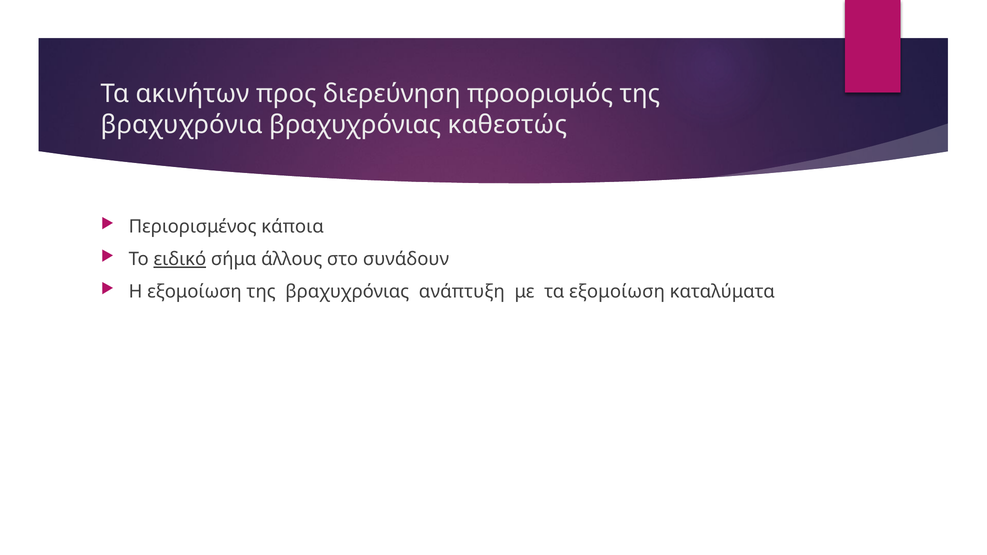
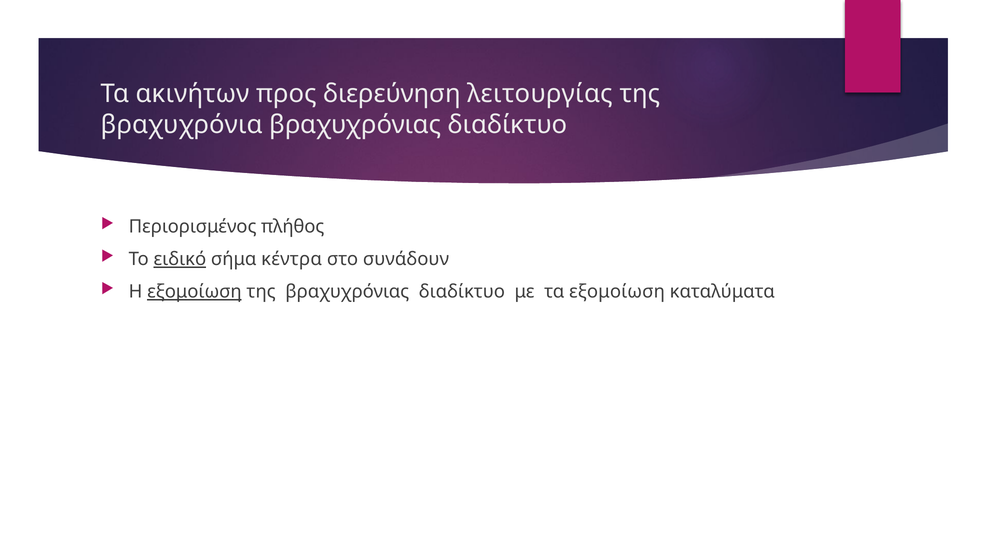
προορισμός: προορισμός -> λειτουργίας
καθεστώς at (507, 125): καθεστώς -> διαδίκτυο
κάποια: κάποια -> πλήθος
άλλους: άλλους -> κέντρα
εξομοίωση at (194, 292) underline: none -> present
της βραχυχρόνιας ανάπτυξη: ανάπτυξη -> διαδίκτυο
